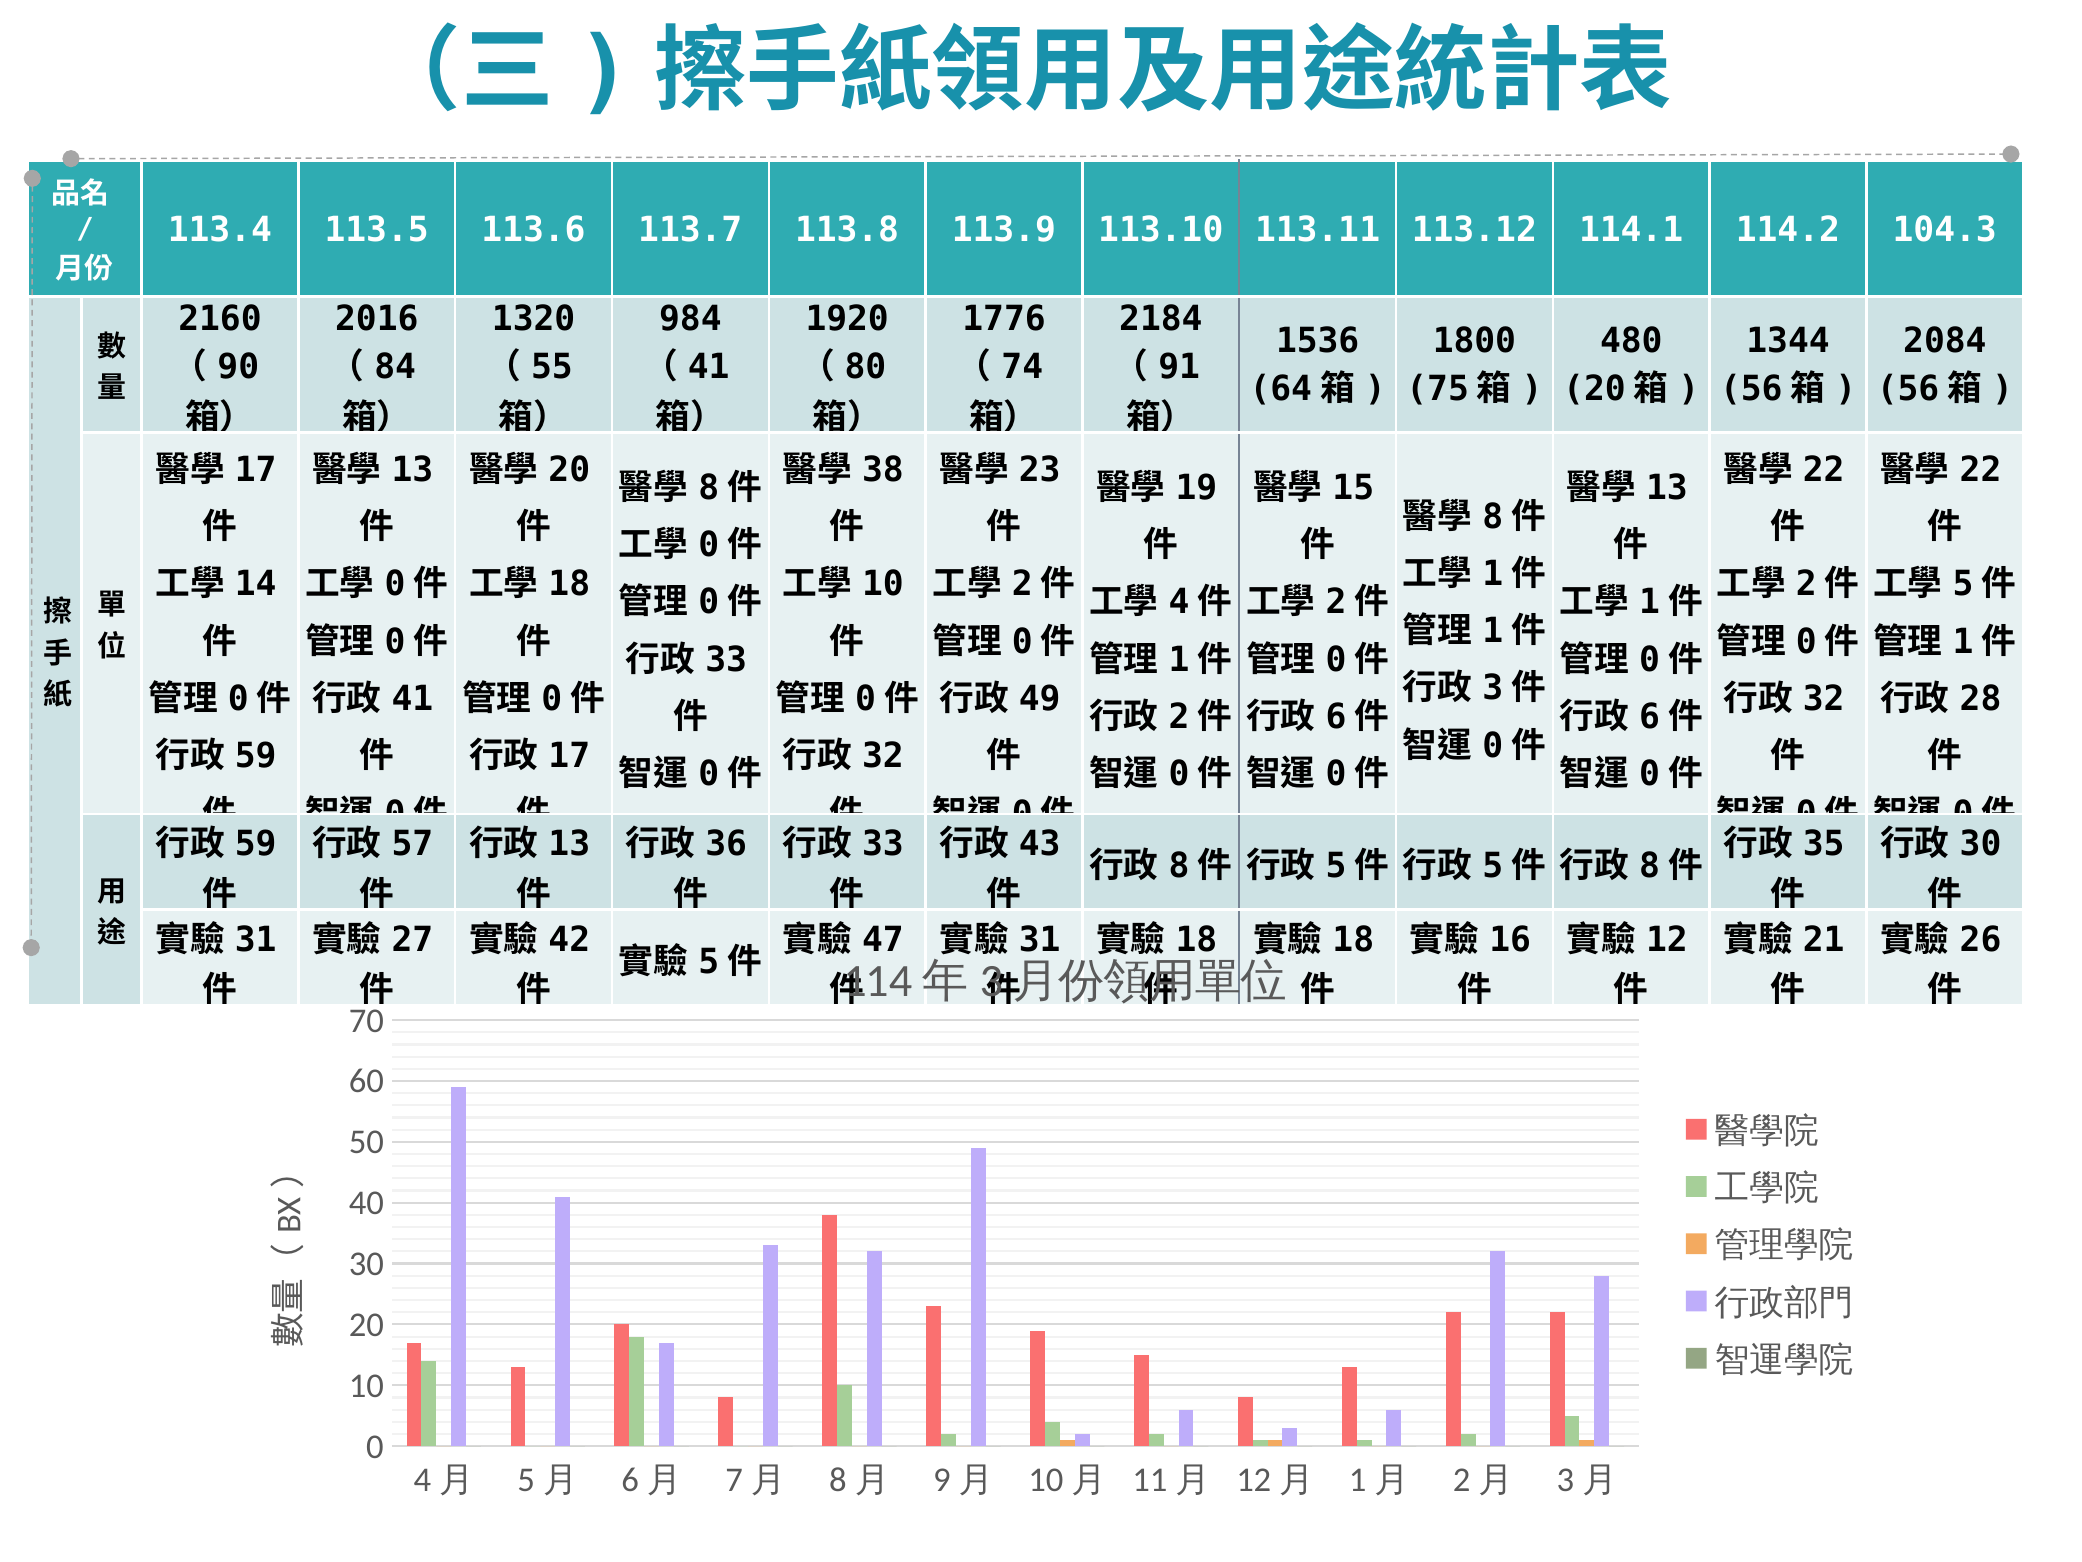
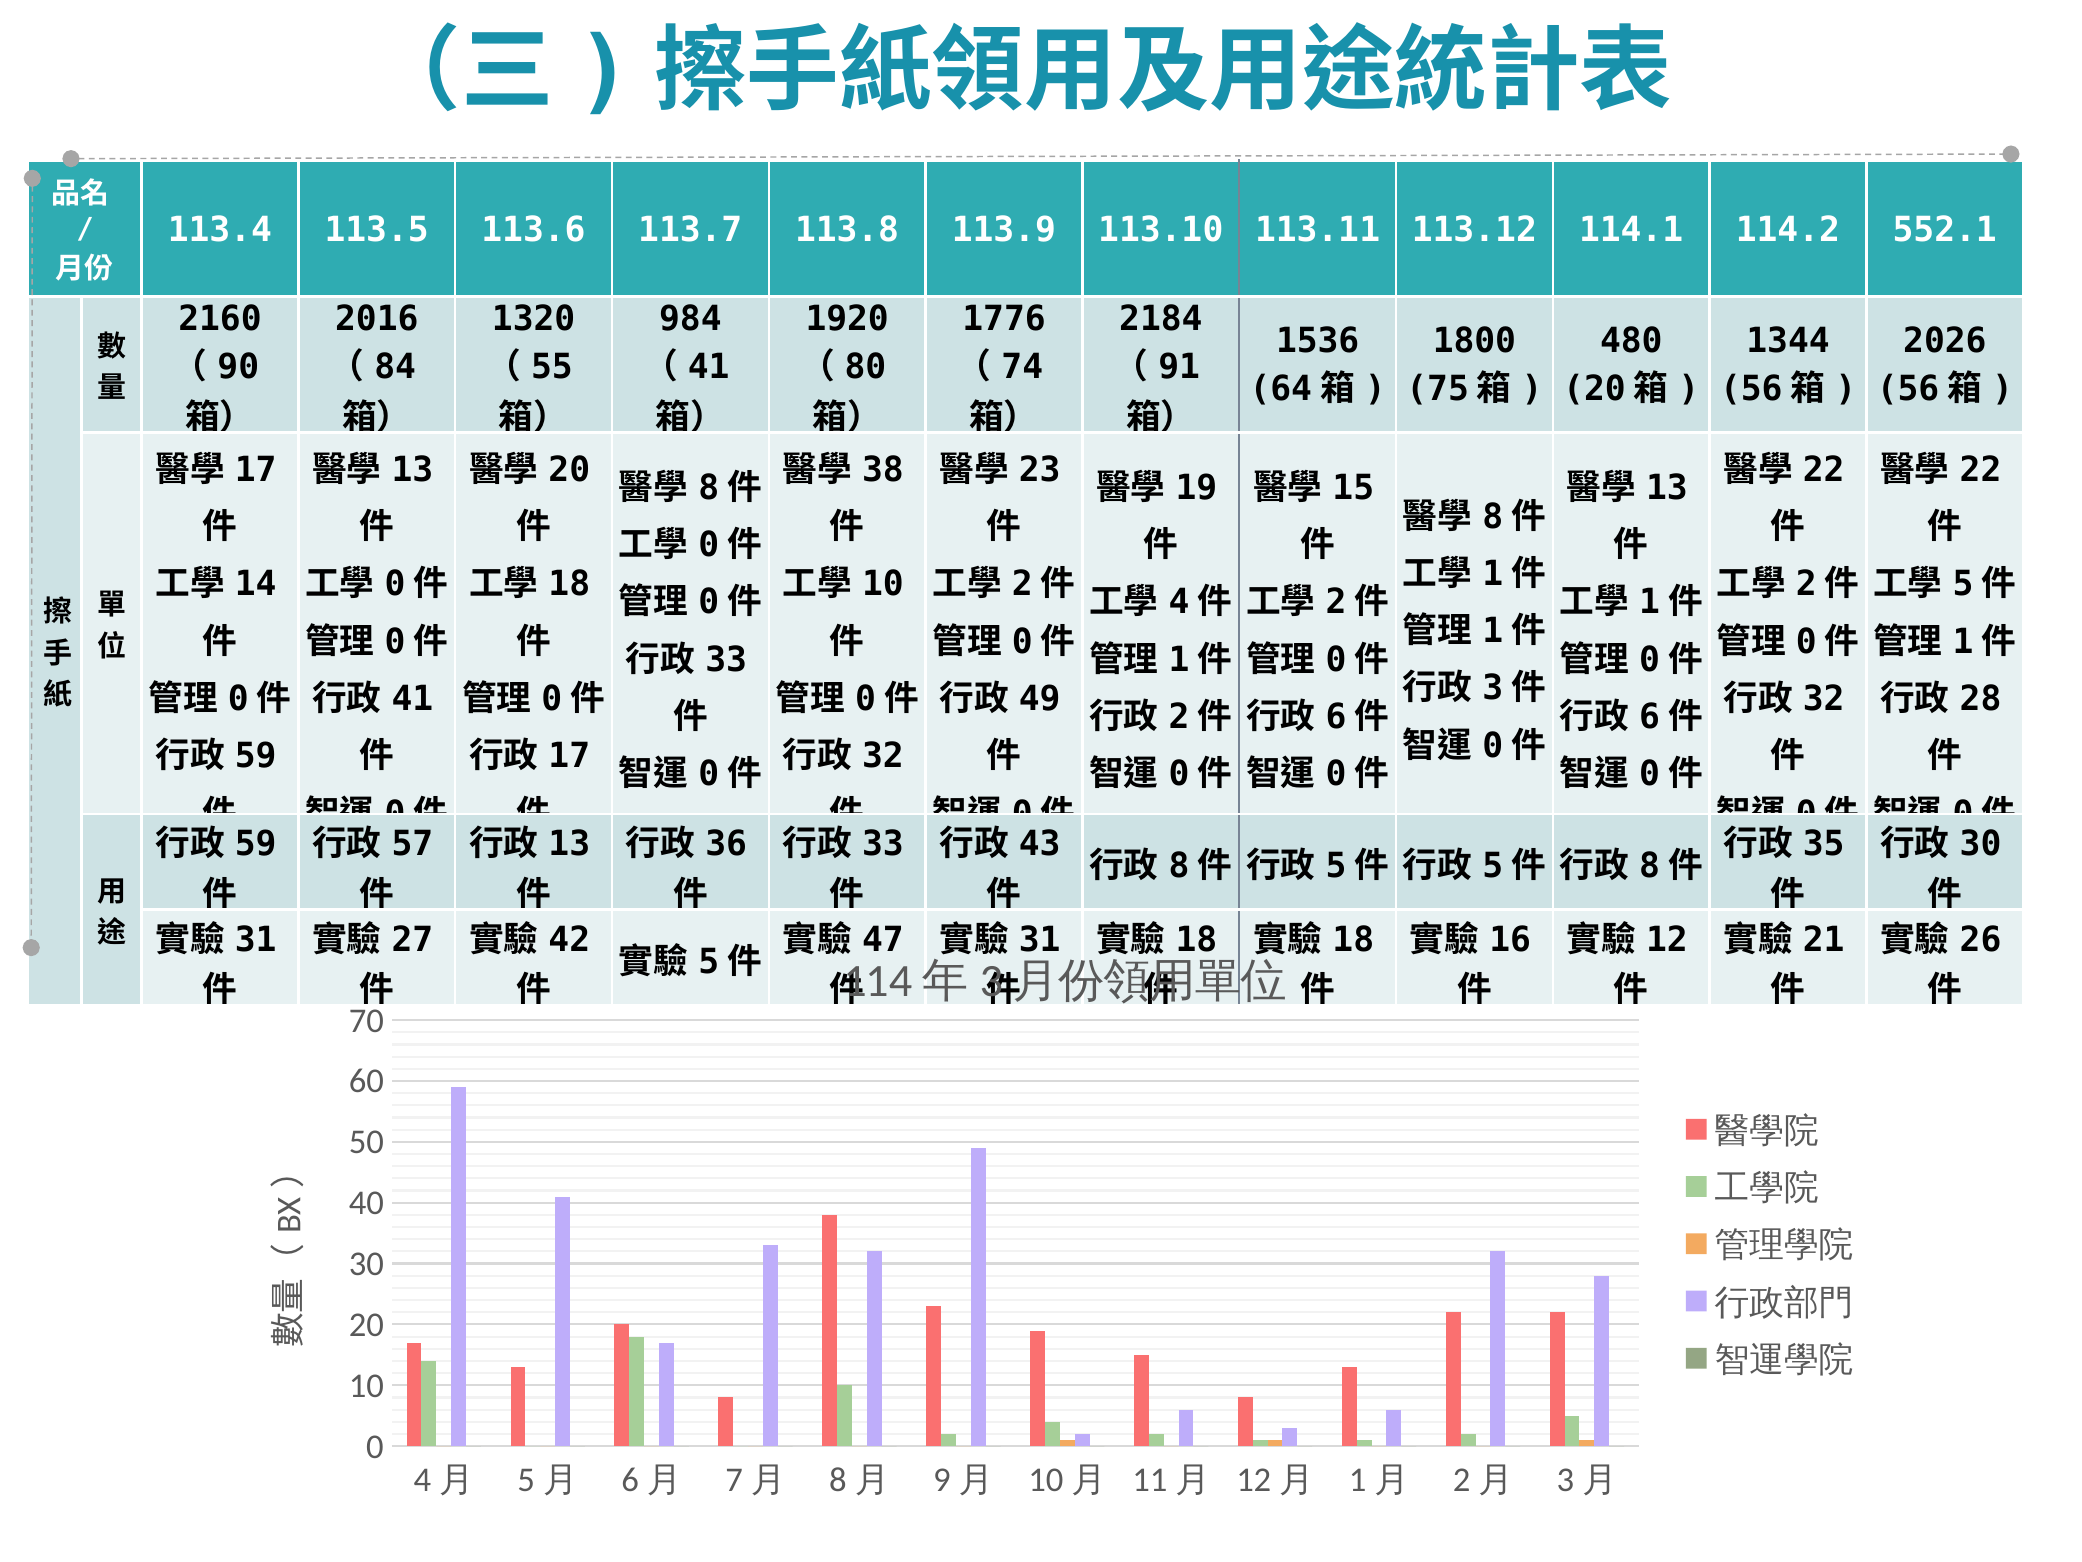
104.3: 104.3 -> 552.1
2084: 2084 -> 2026
